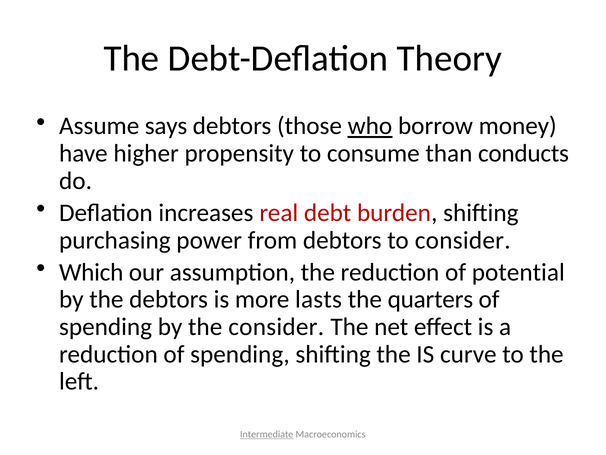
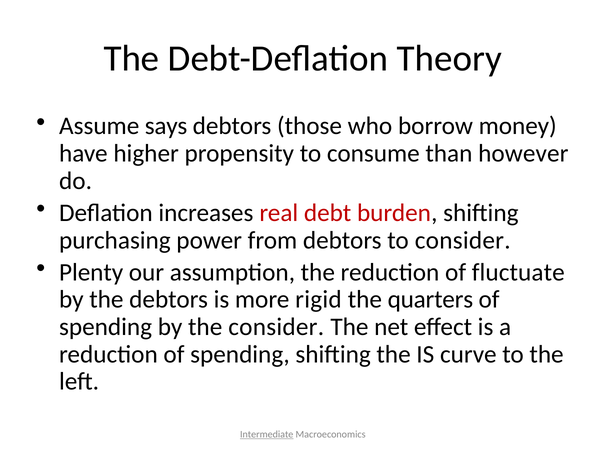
who underline: present -> none
conducts: conducts -> however
Which: Which -> Plenty
potential: potential -> fluctuate
lasts: lasts -> rigid
